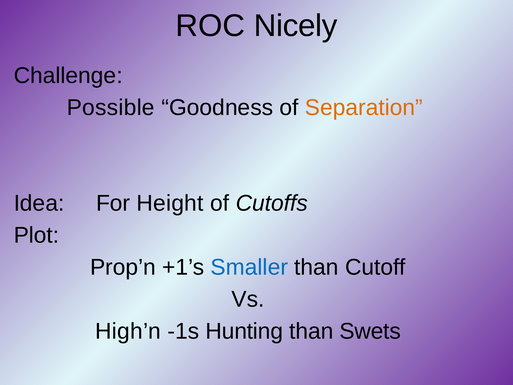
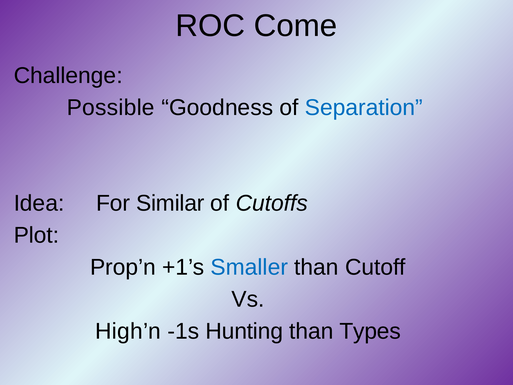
Nicely: Nicely -> Come
Separation colour: orange -> blue
Height: Height -> Similar
Swets: Swets -> Types
